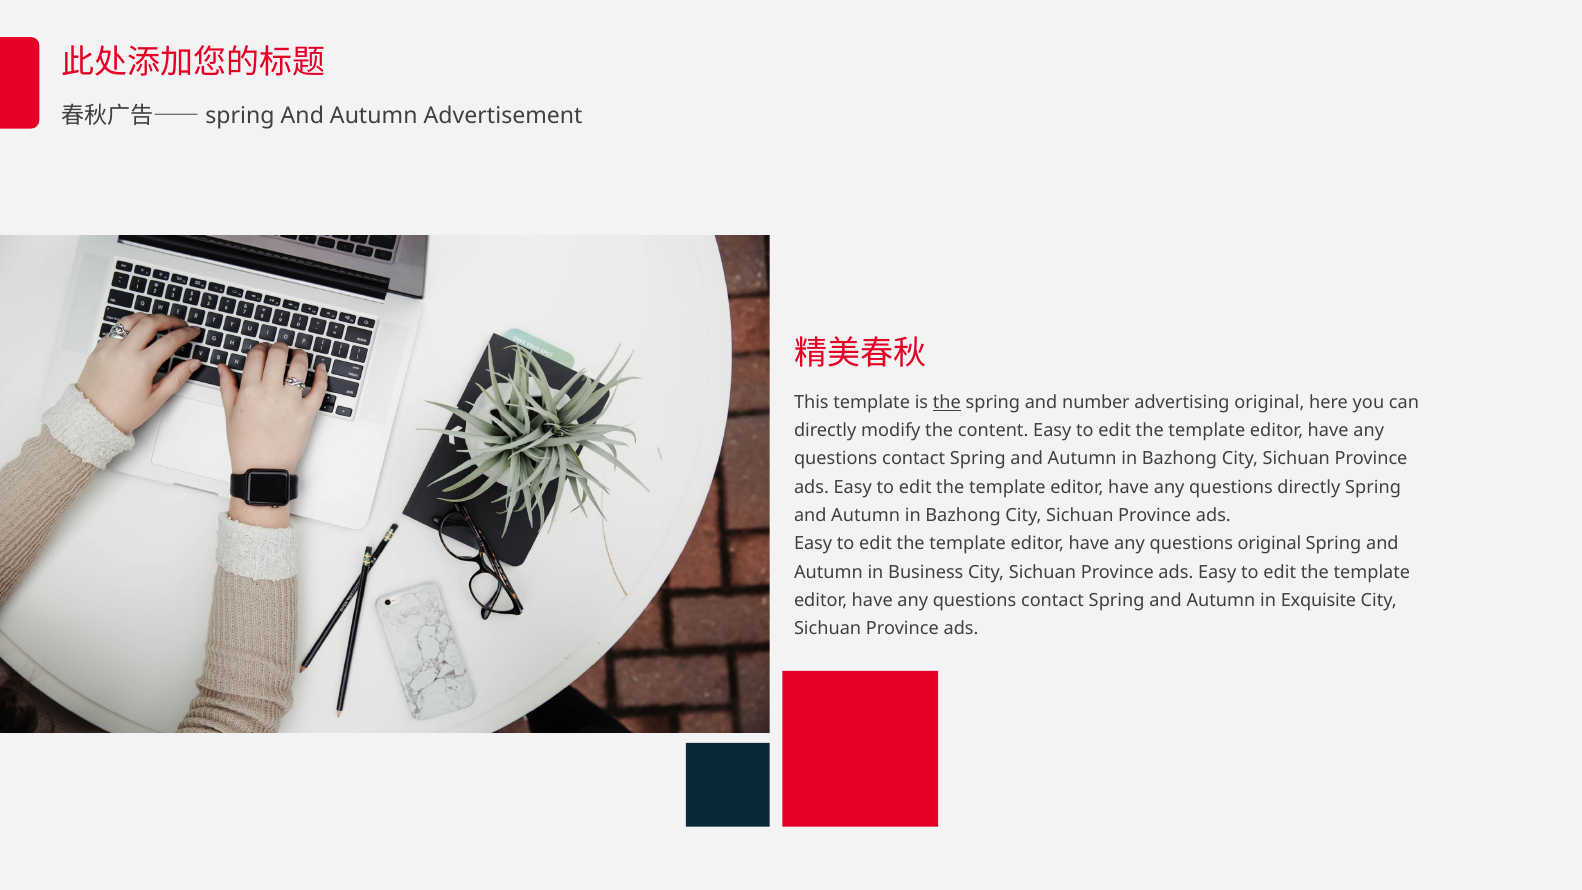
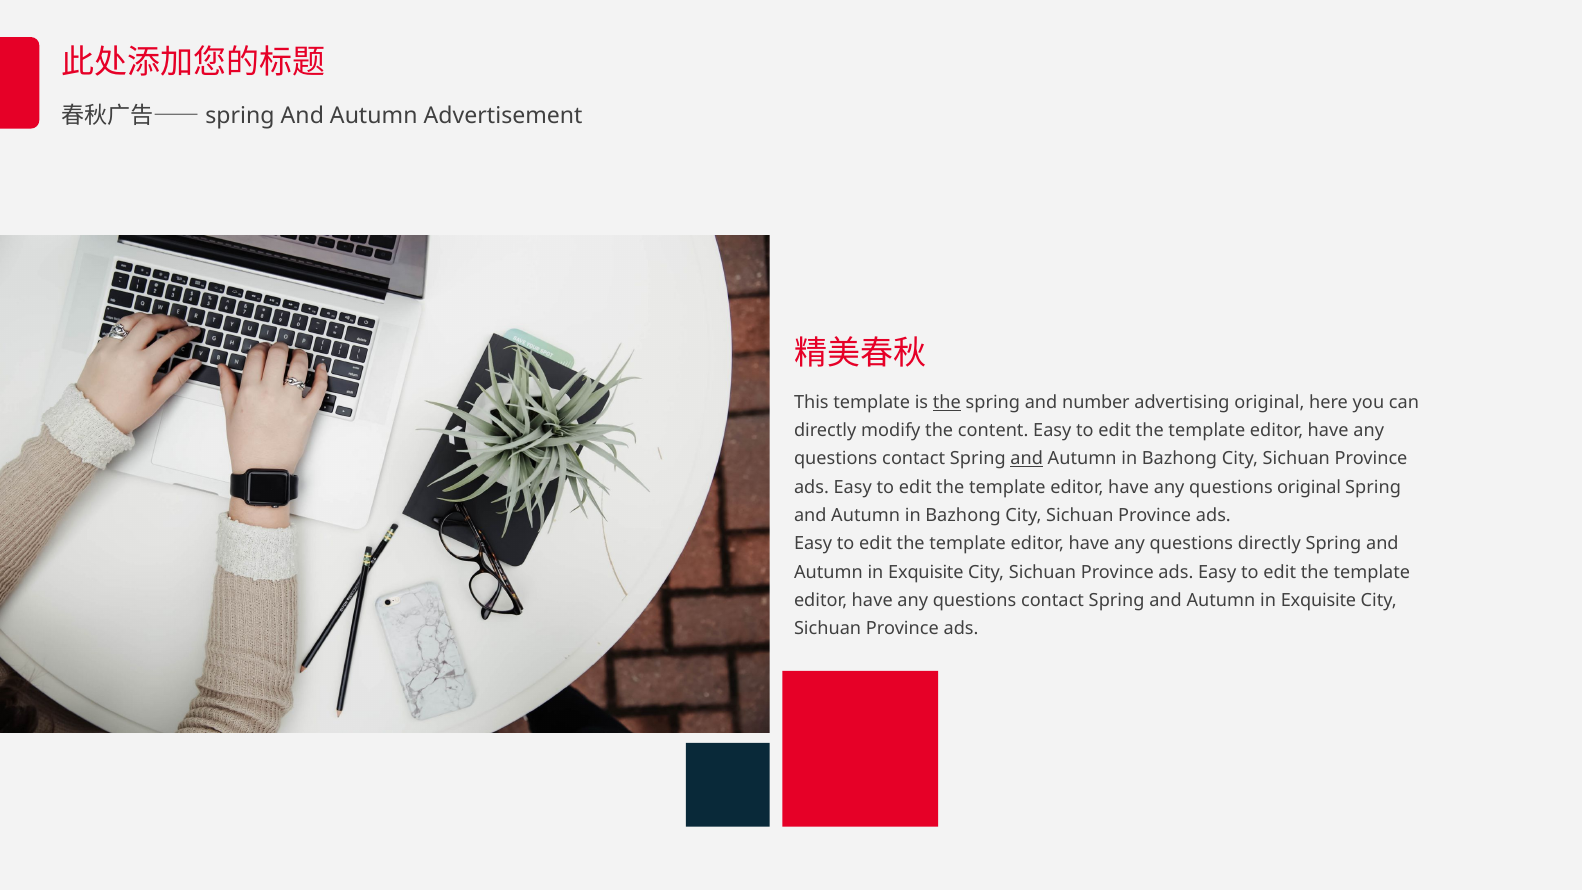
and at (1027, 459) underline: none -> present
questions directly: directly -> original
questions original: original -> directly
Business at (926, 572): Business -> Exquisite
